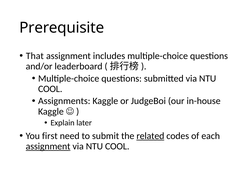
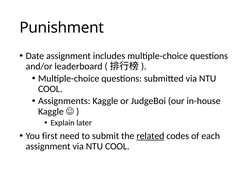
Prerequisite: Prerequisite -> Punishment
That: That -> Date
assignment at (48, 146) underline: present -> none
